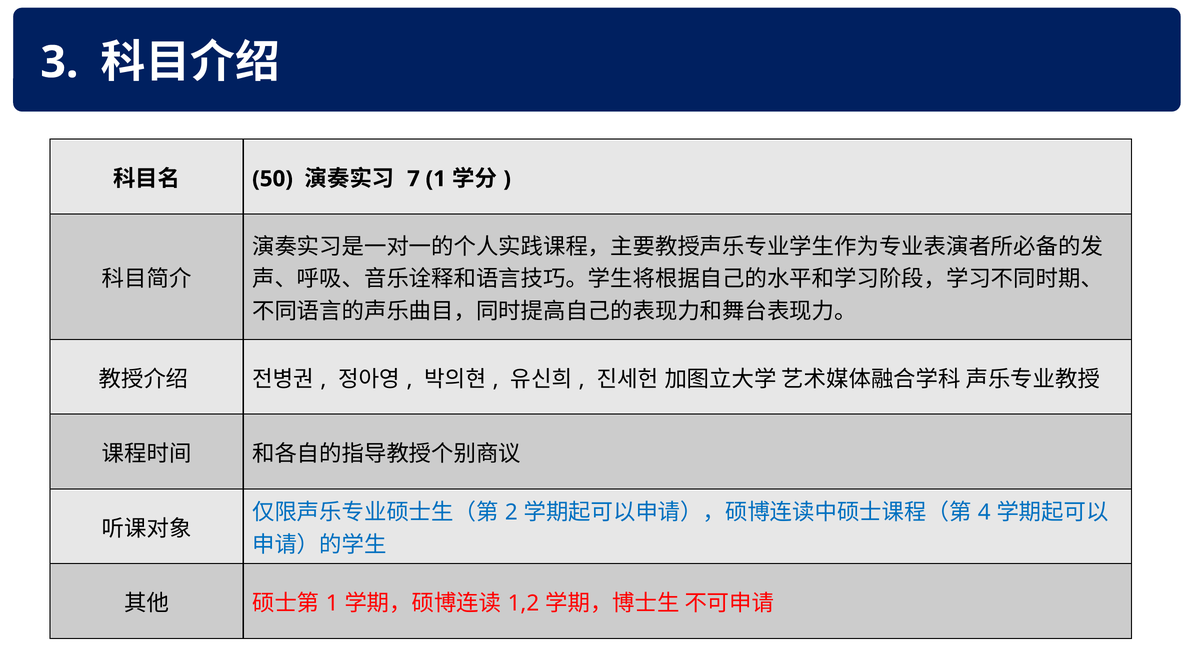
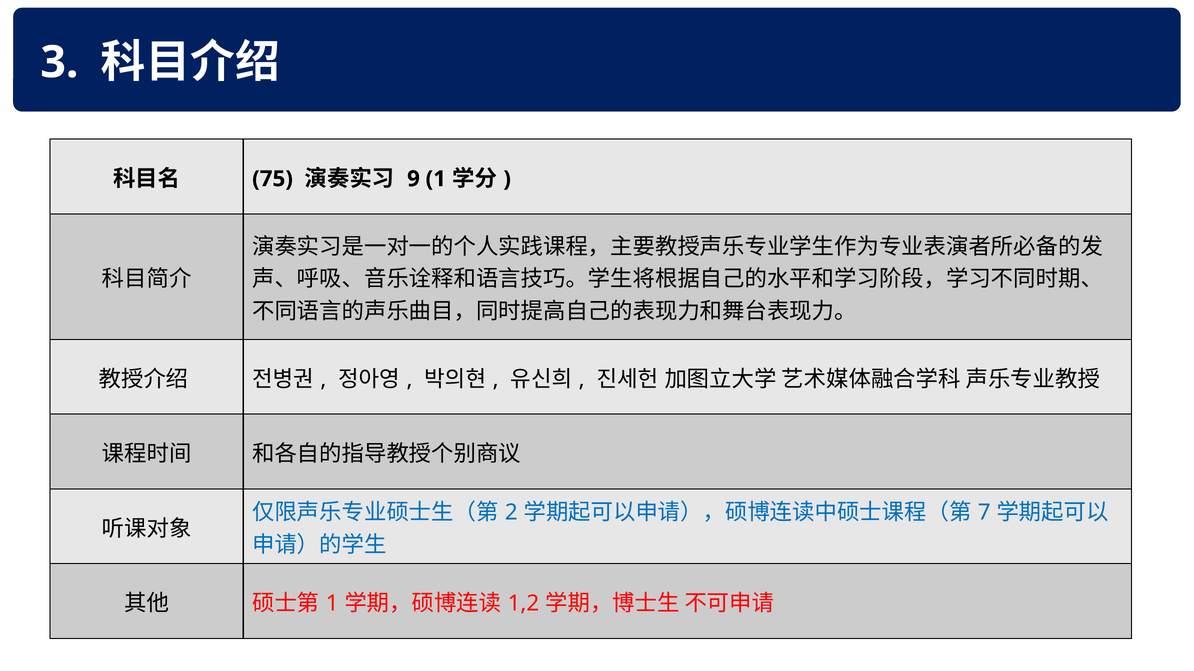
50: 50 -> 75
7: 7 -> 9
4: 4 -> 7
